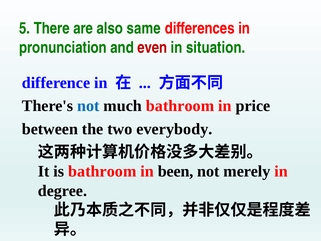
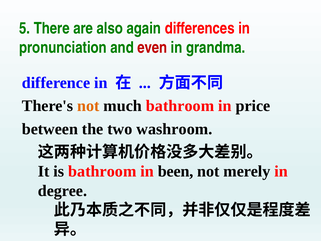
same: same -> again
situation: situation -> grandma
not at (88, 106) colour: blue -> orange
everybody: everybody -> washroom
